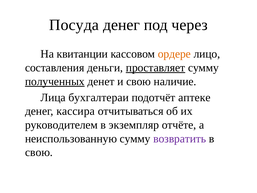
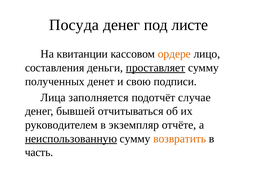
через: через -> листе
полученных underline: present -> none
наличие: наличие -> подписи
бухгалтераи: бухгалтераи -> заполняется
аптеке: аптеке -> случае
кассира: кассира -> бывшей
неиспользованную underline: none -> present
возвратить colour: purple -> orange
свою at (39, 152): свою -> часть
